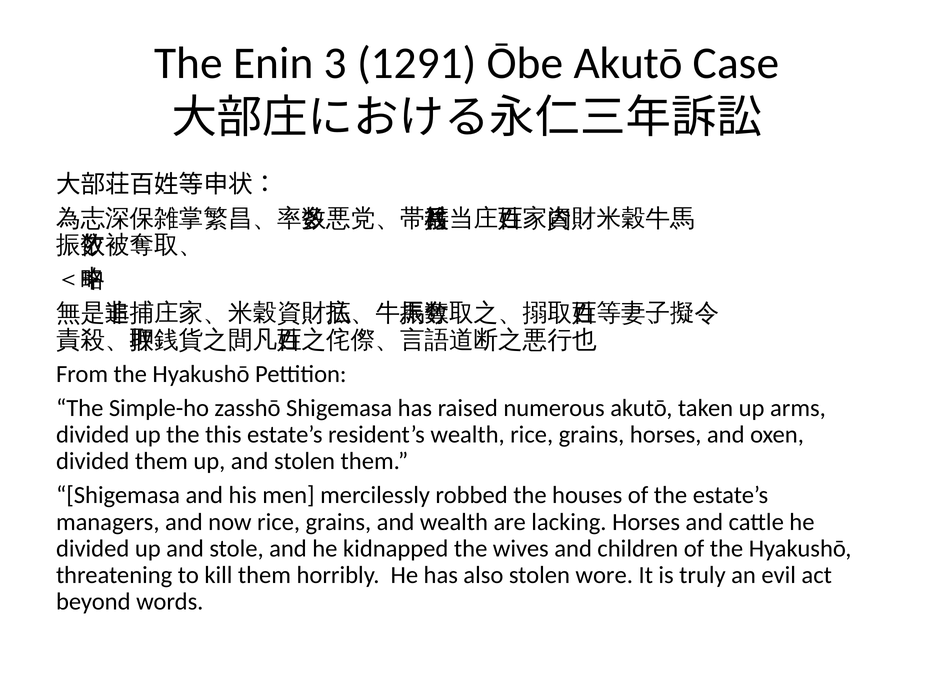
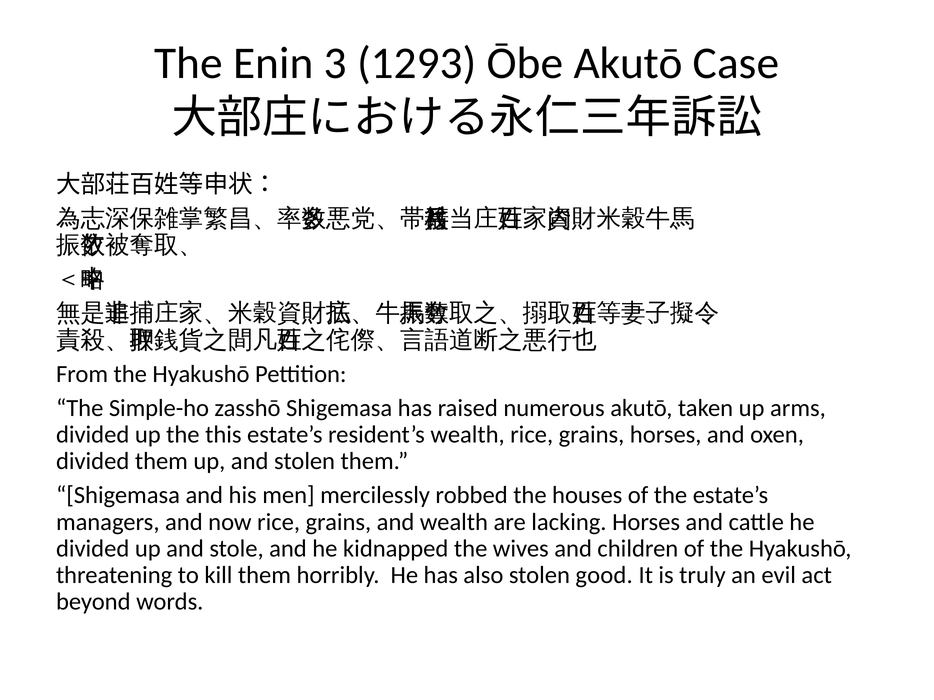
1291: 1291 -> 1293
wore: wore -> good
